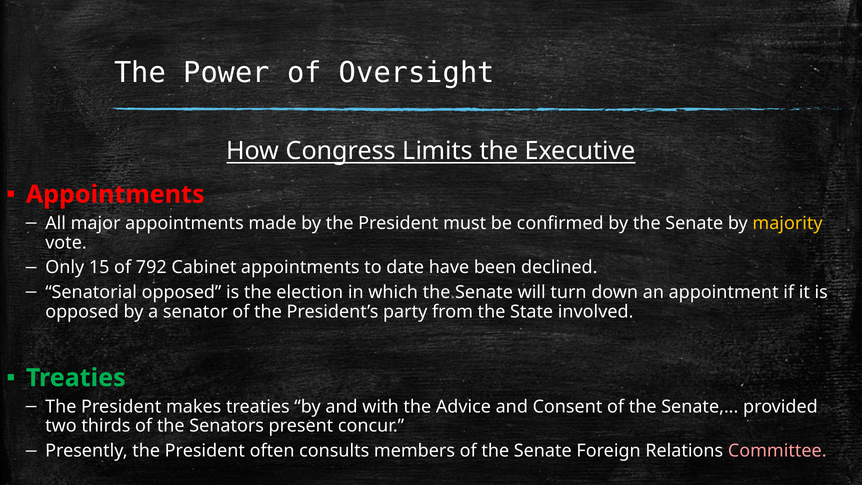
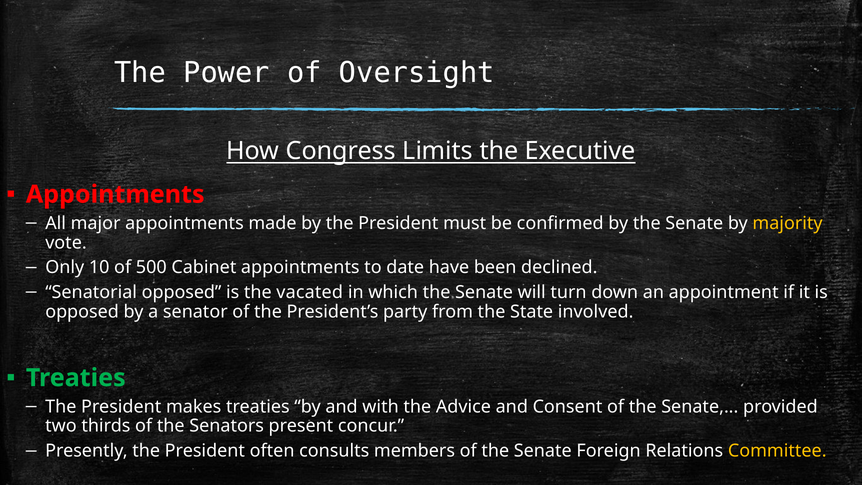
15: 15 -> 10
792: 792 -> 500
election: election -> vacated
Committee colour: pink -> yellow
